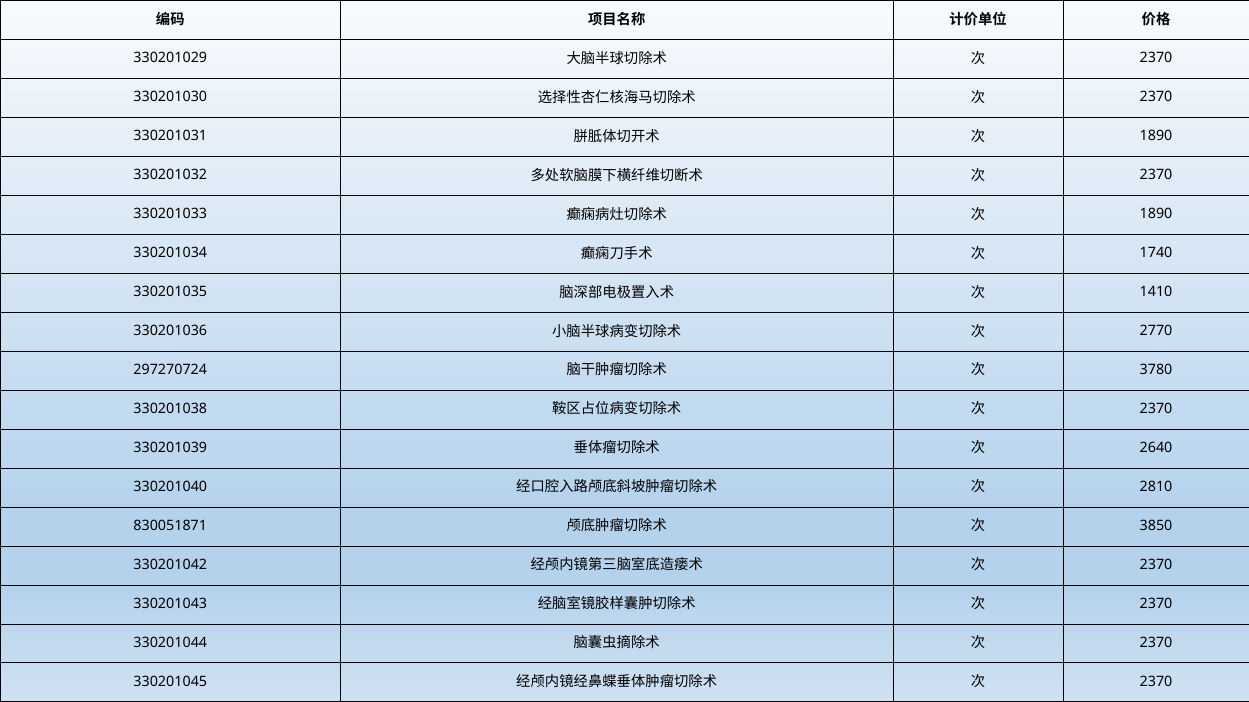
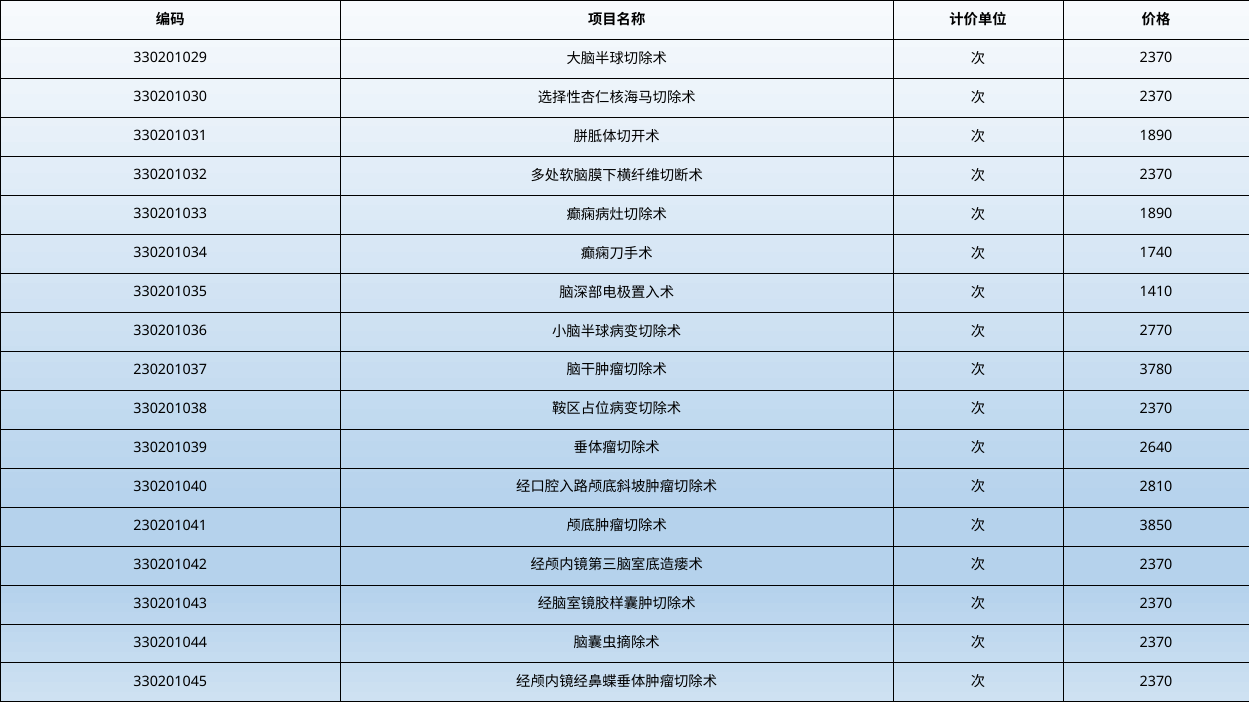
297270724: 297270724 -> 230201037
830051871: 830051871 -> 230201041
